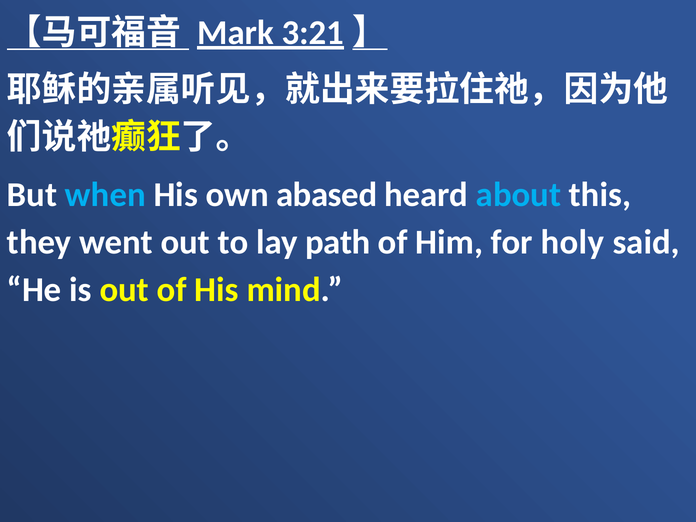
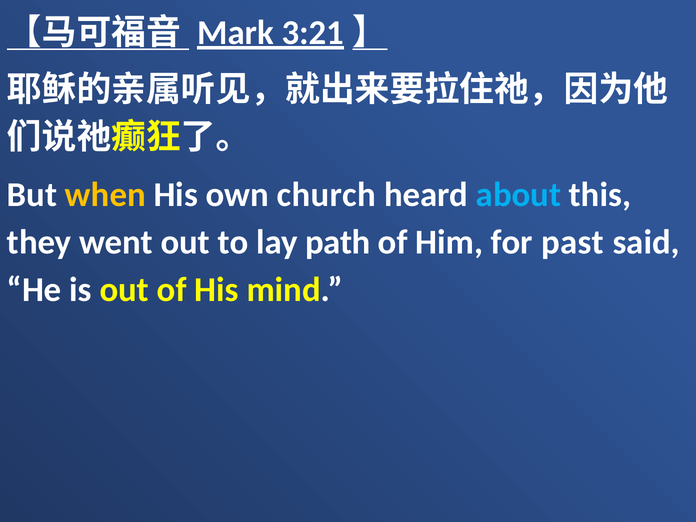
when colour: light blue -> yellow
abased: abased -> church
holy: holy -> past
